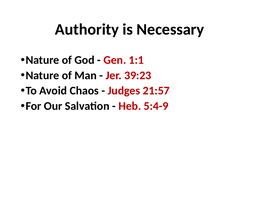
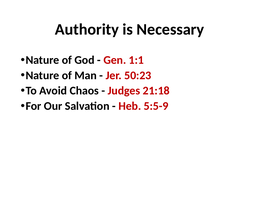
39:23: 39:23 -> 50:23
21:57: 21:57 -> 21:18
5:4-9: 5:4-9 -> 5:5-9
